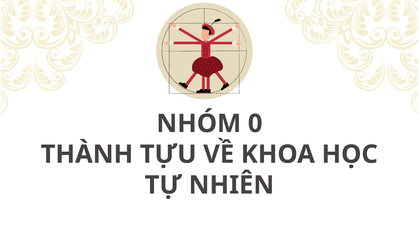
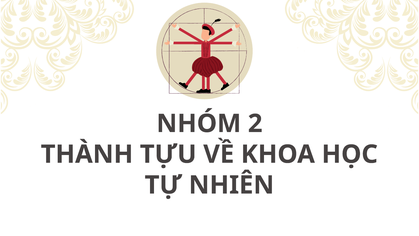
0: 0 -> 2
